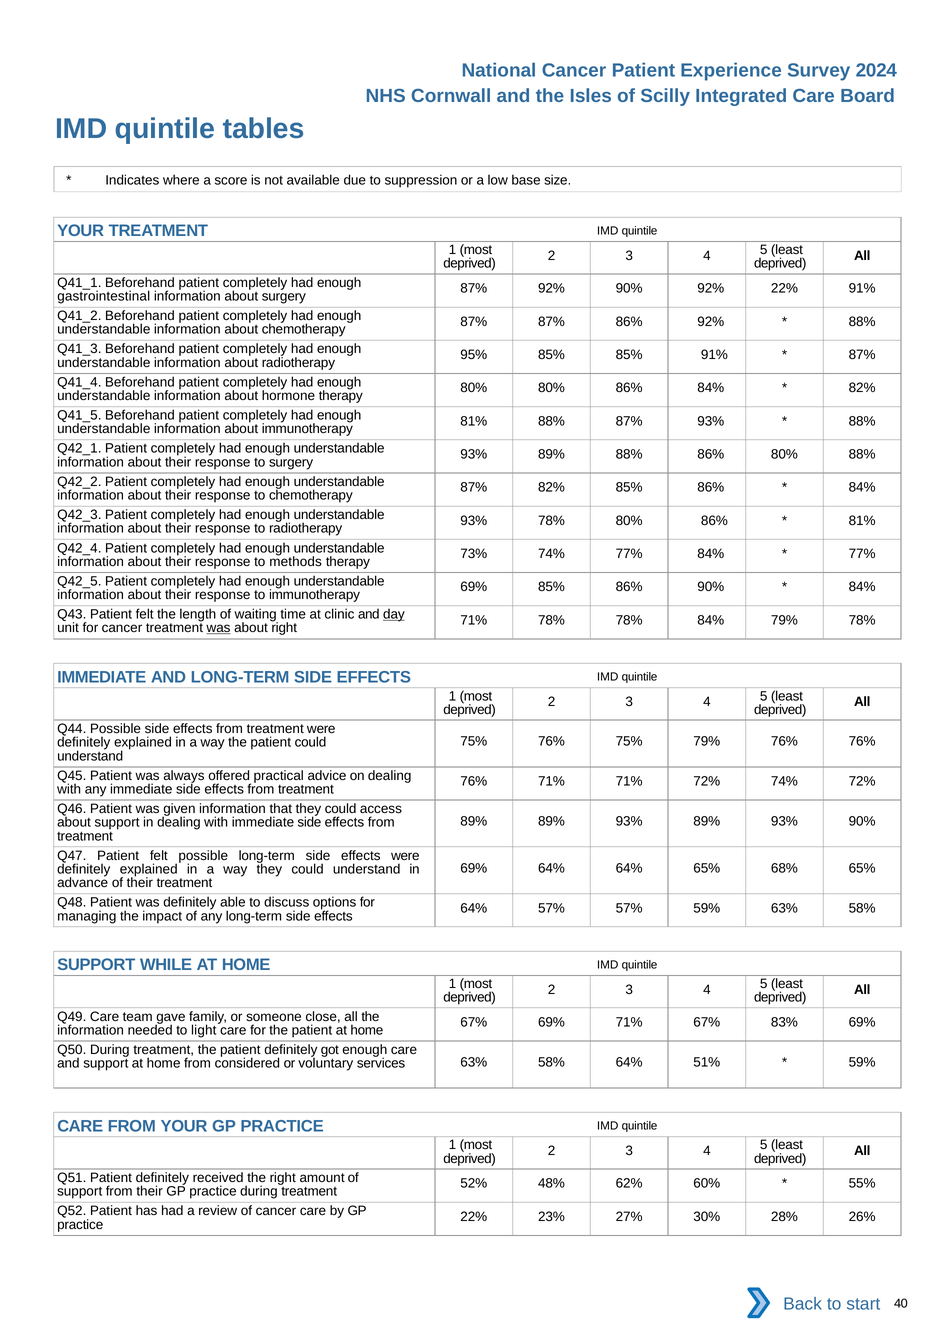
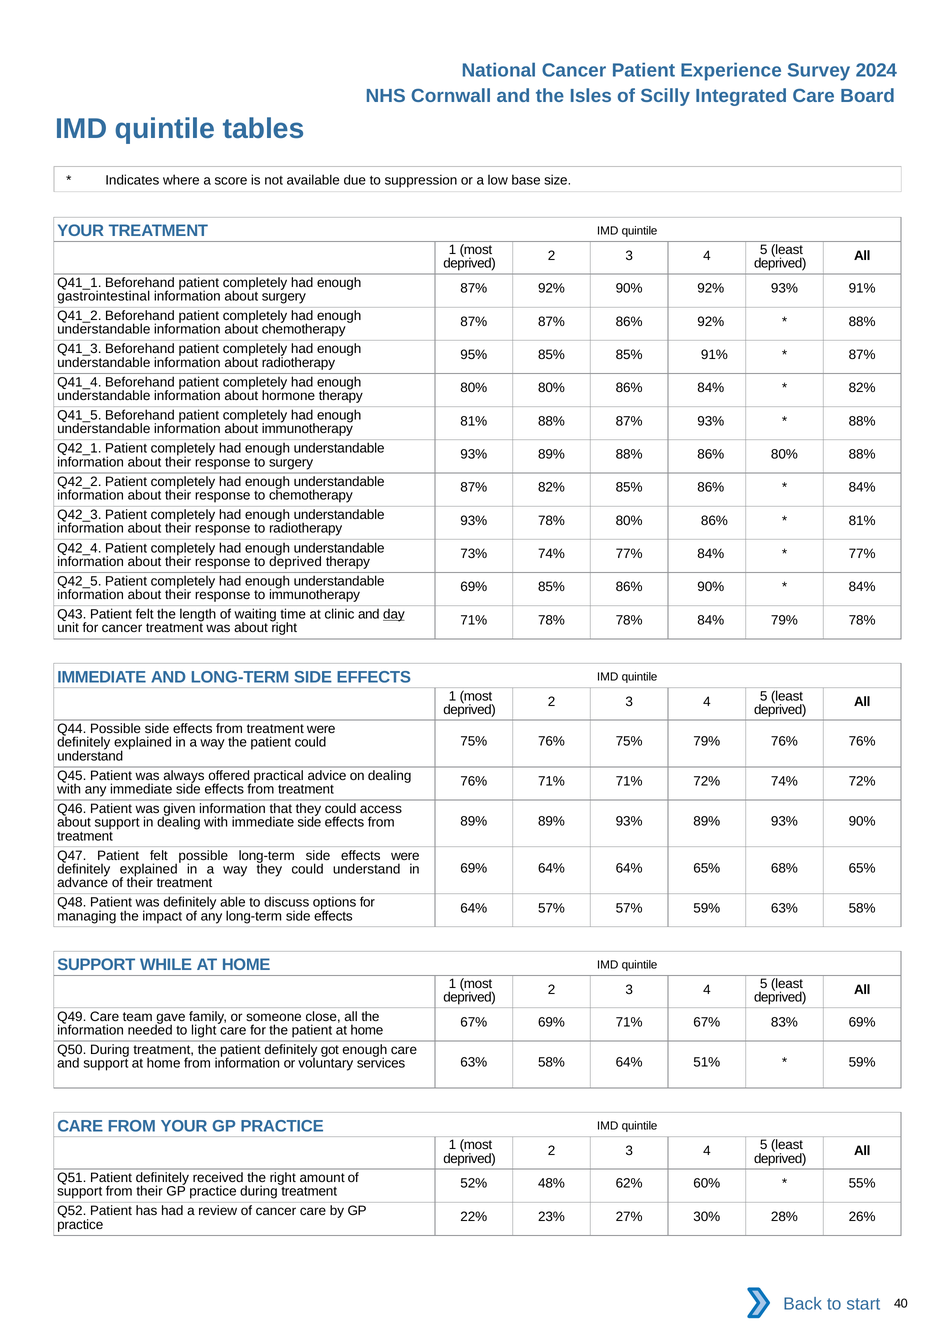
92% 22%: 22% -> 93%
to methods: methods -> deprived
was at (219, 628) underline: present -> none
from considered: considered -> information
